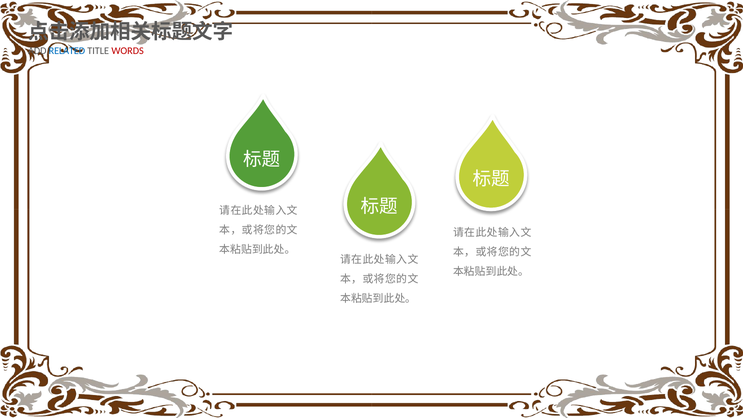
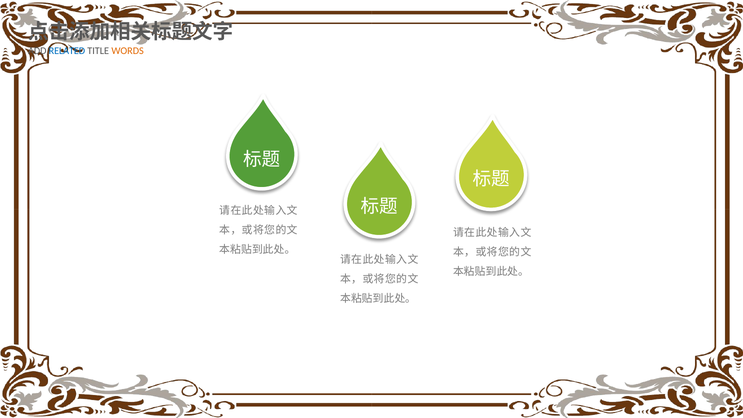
WORDS colour: red -> orange
